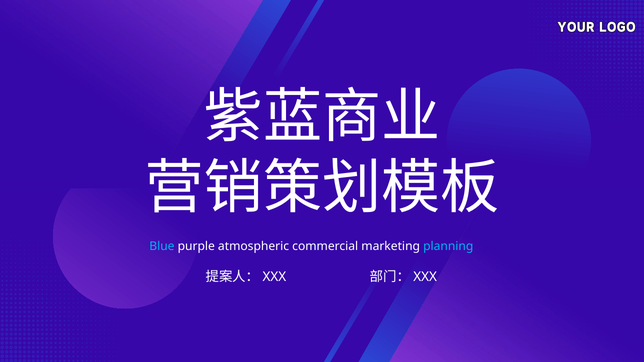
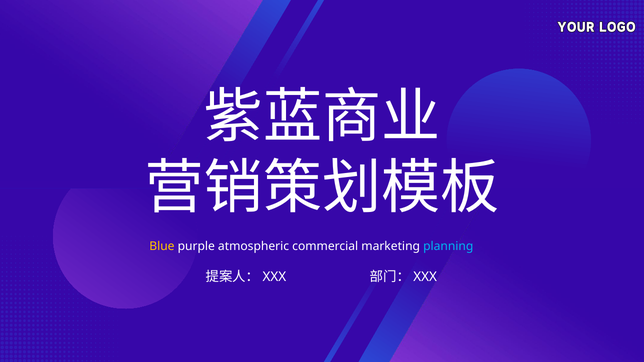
Blue colour: light blue -> yellow
